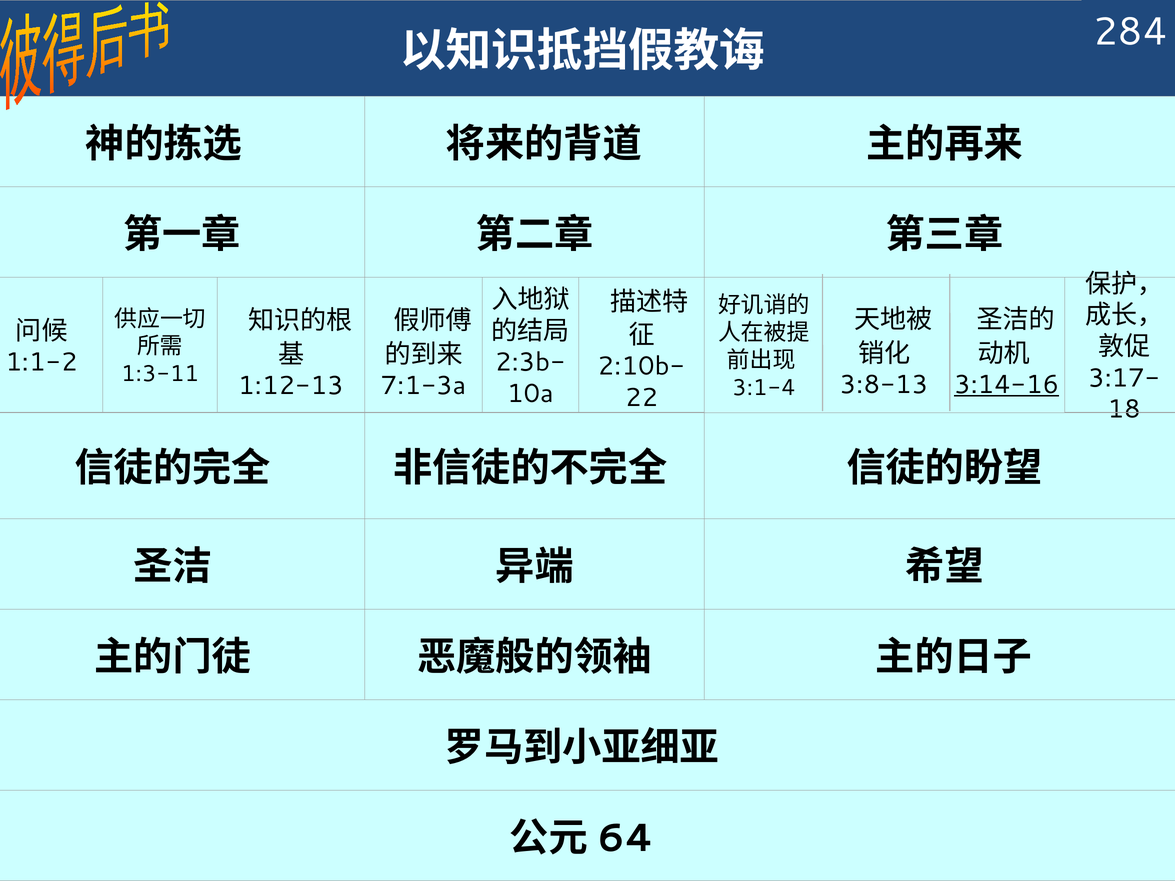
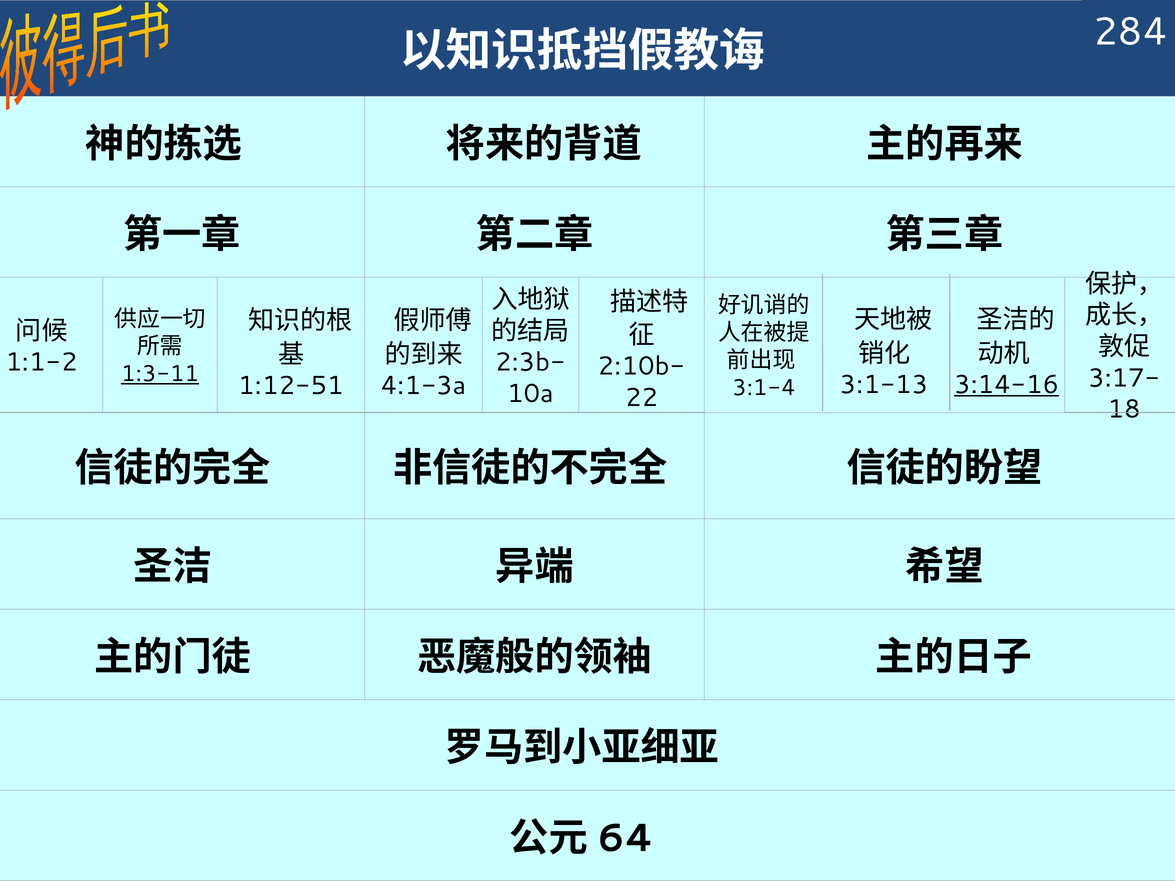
1:3-11 underline: none -> present
3:8-13: 3:8-13 -> 3:1-13
1:12-13: 1:12-13 -> 1:12-51
7:1-3a: 7:1-3a -> 4:1-3a
